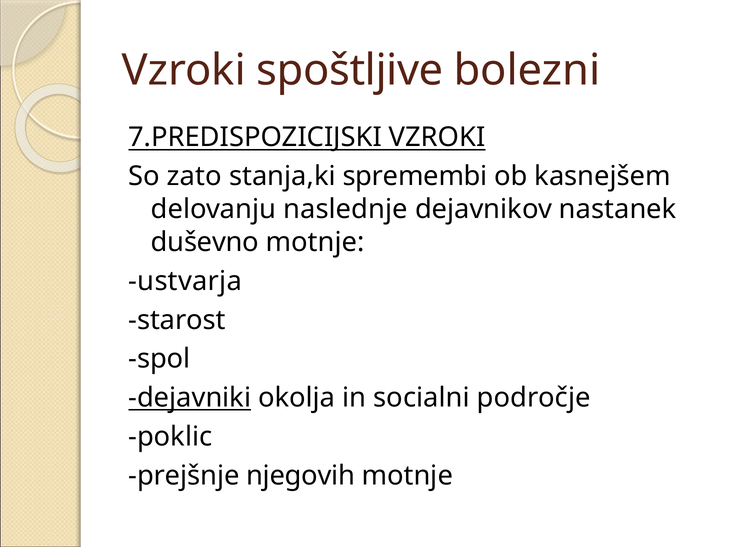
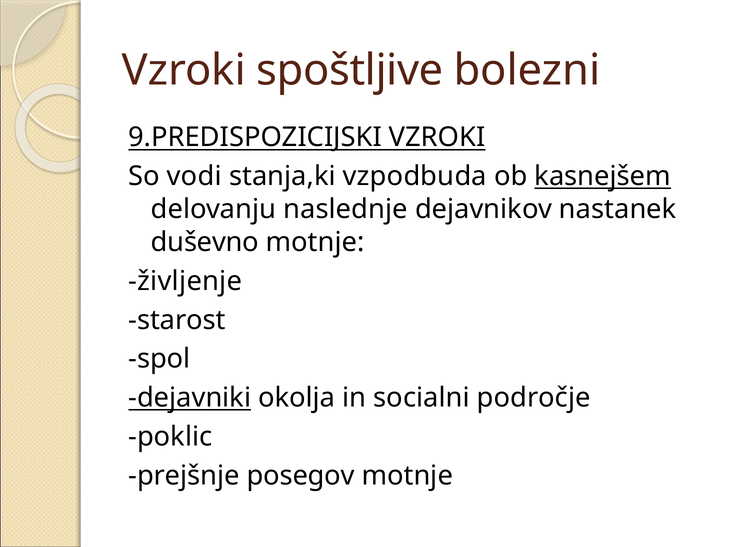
7.PREDISPOZICIJSKI: 7.PREDISPOZICIJSKI -> 9.PREDISPOZICIJSKI
zato: zato -> vodi
spremembi: spremembi -> vzpodbuda
kasnejšem underline: none -> present
ustvarja: ustvarja -> življenje
njegovih: njegovih -> posegov
